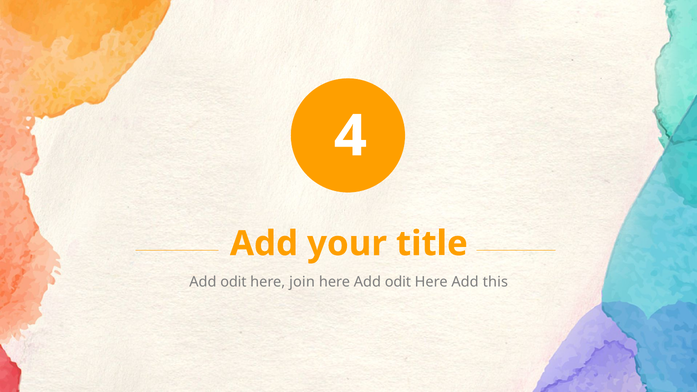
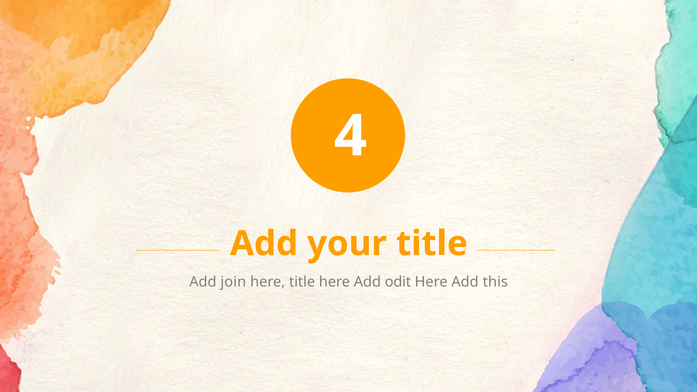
odit at (233, 282): odit -> join
here join: join -> title
